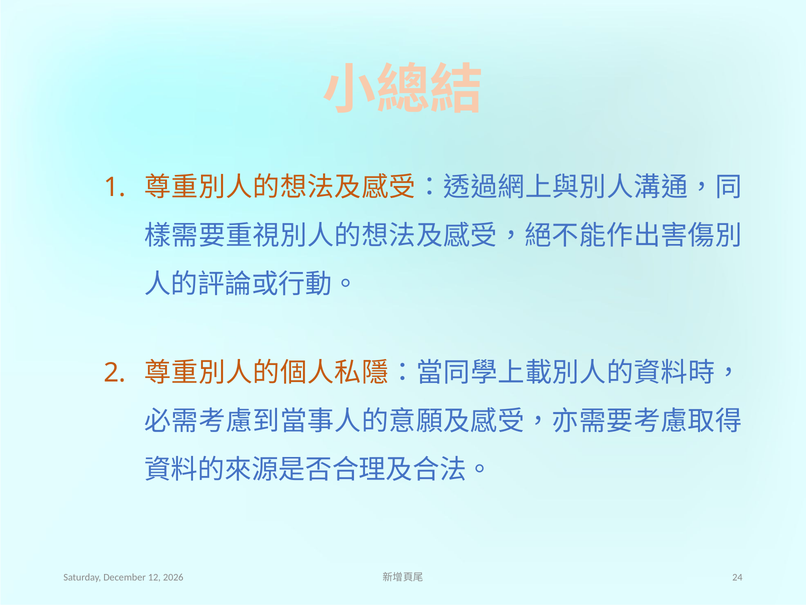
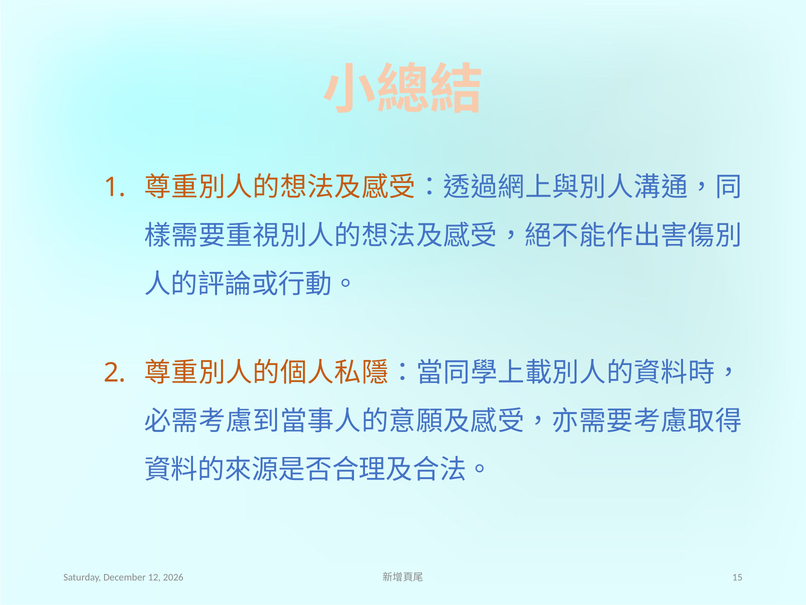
24: 24 -> 15
